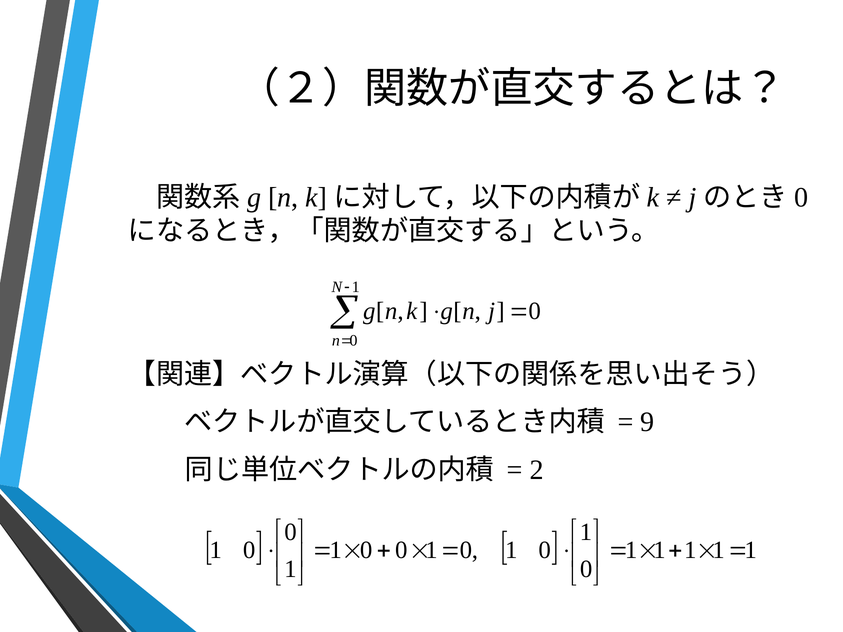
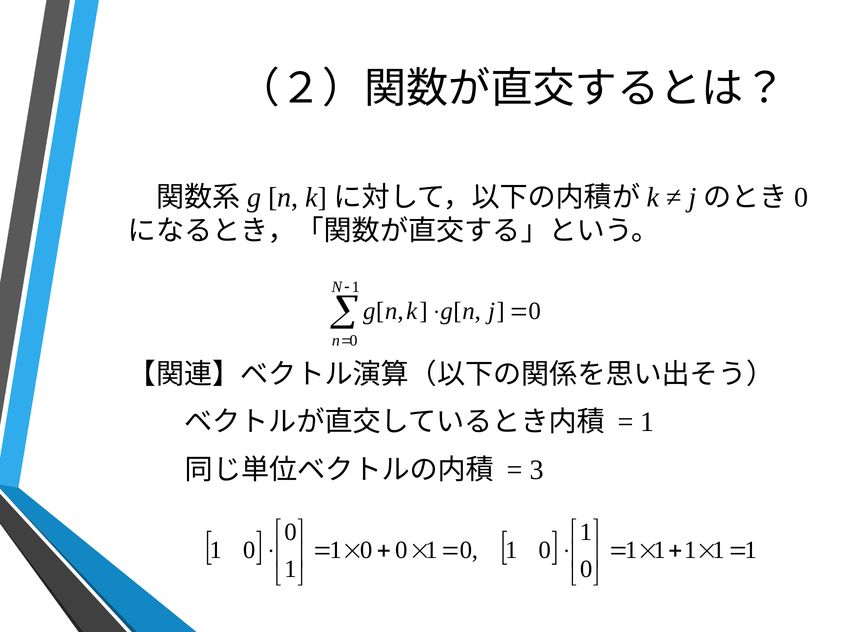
9 at (647, 422): 9 -> 1
2: 2 -> 3
